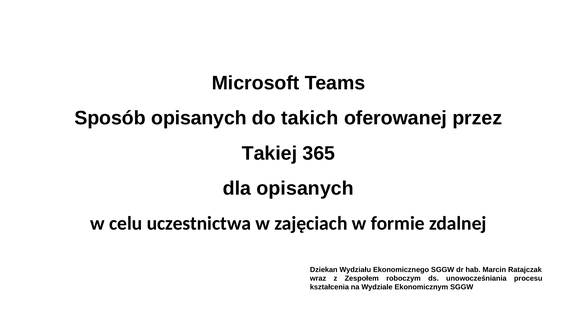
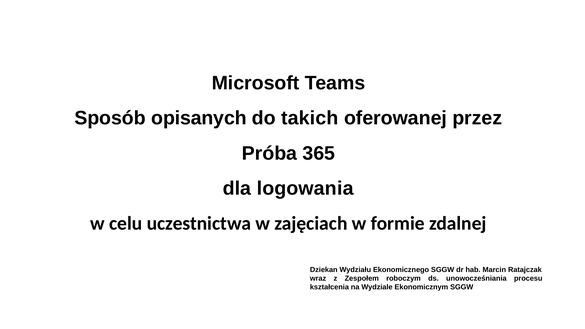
Takiej: Takiej -> Próba
dla opisanych: opisanych -> logowania
